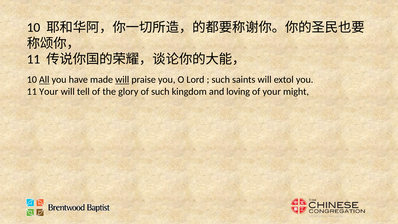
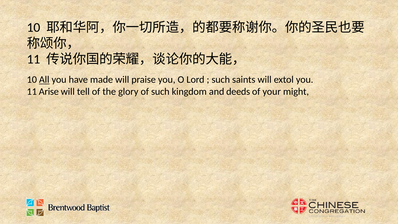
will at (122, 80) underline: present -> none
11 Your: Your -> Arise
loving: loving -> deeds
